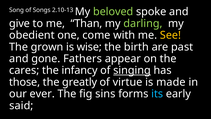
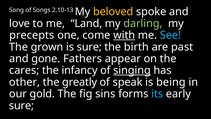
beloved colour: light green -> yellow
give: give -> love
Than: Than -> Land
obedient: obedient -> precepts
with underline: none -> present
See colour: yellow -> light blue
is wise: wise -> sure
those: those -> other
virtue: virtue -> speak
made: made -> being
ever: ever -> gold
said at (21, 105): said -> sure
